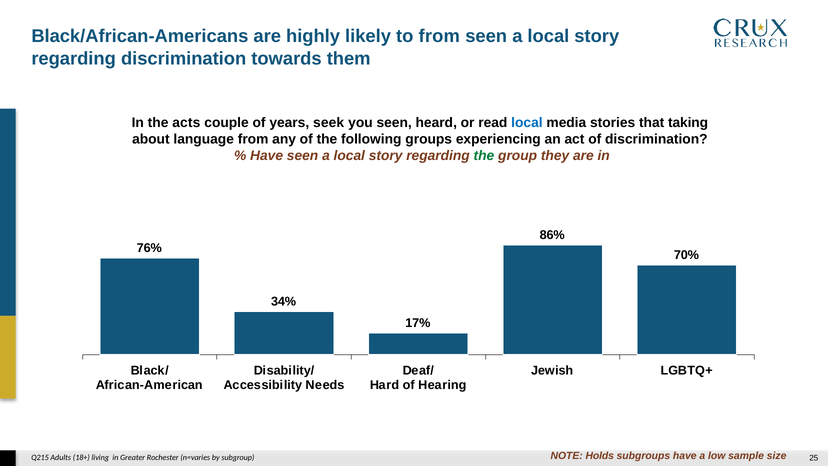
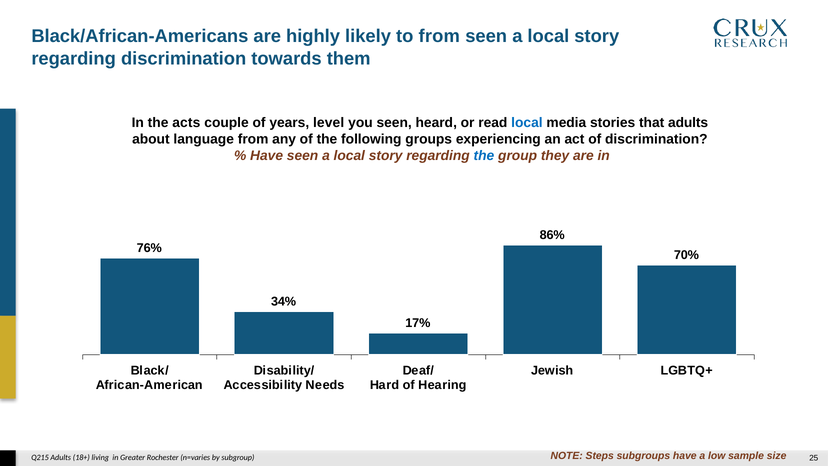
seek: seek -> level
that taking: taking -> adults
the at (484, 156) colour: green -> blue
Holds: Holds -> Steps
